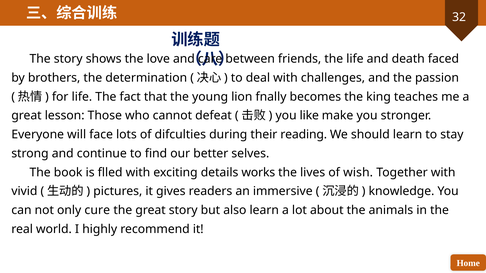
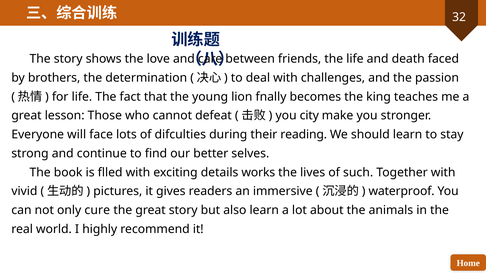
like: like -> city
wish: wish -> such
knowledge: knowledge -> waterproof
